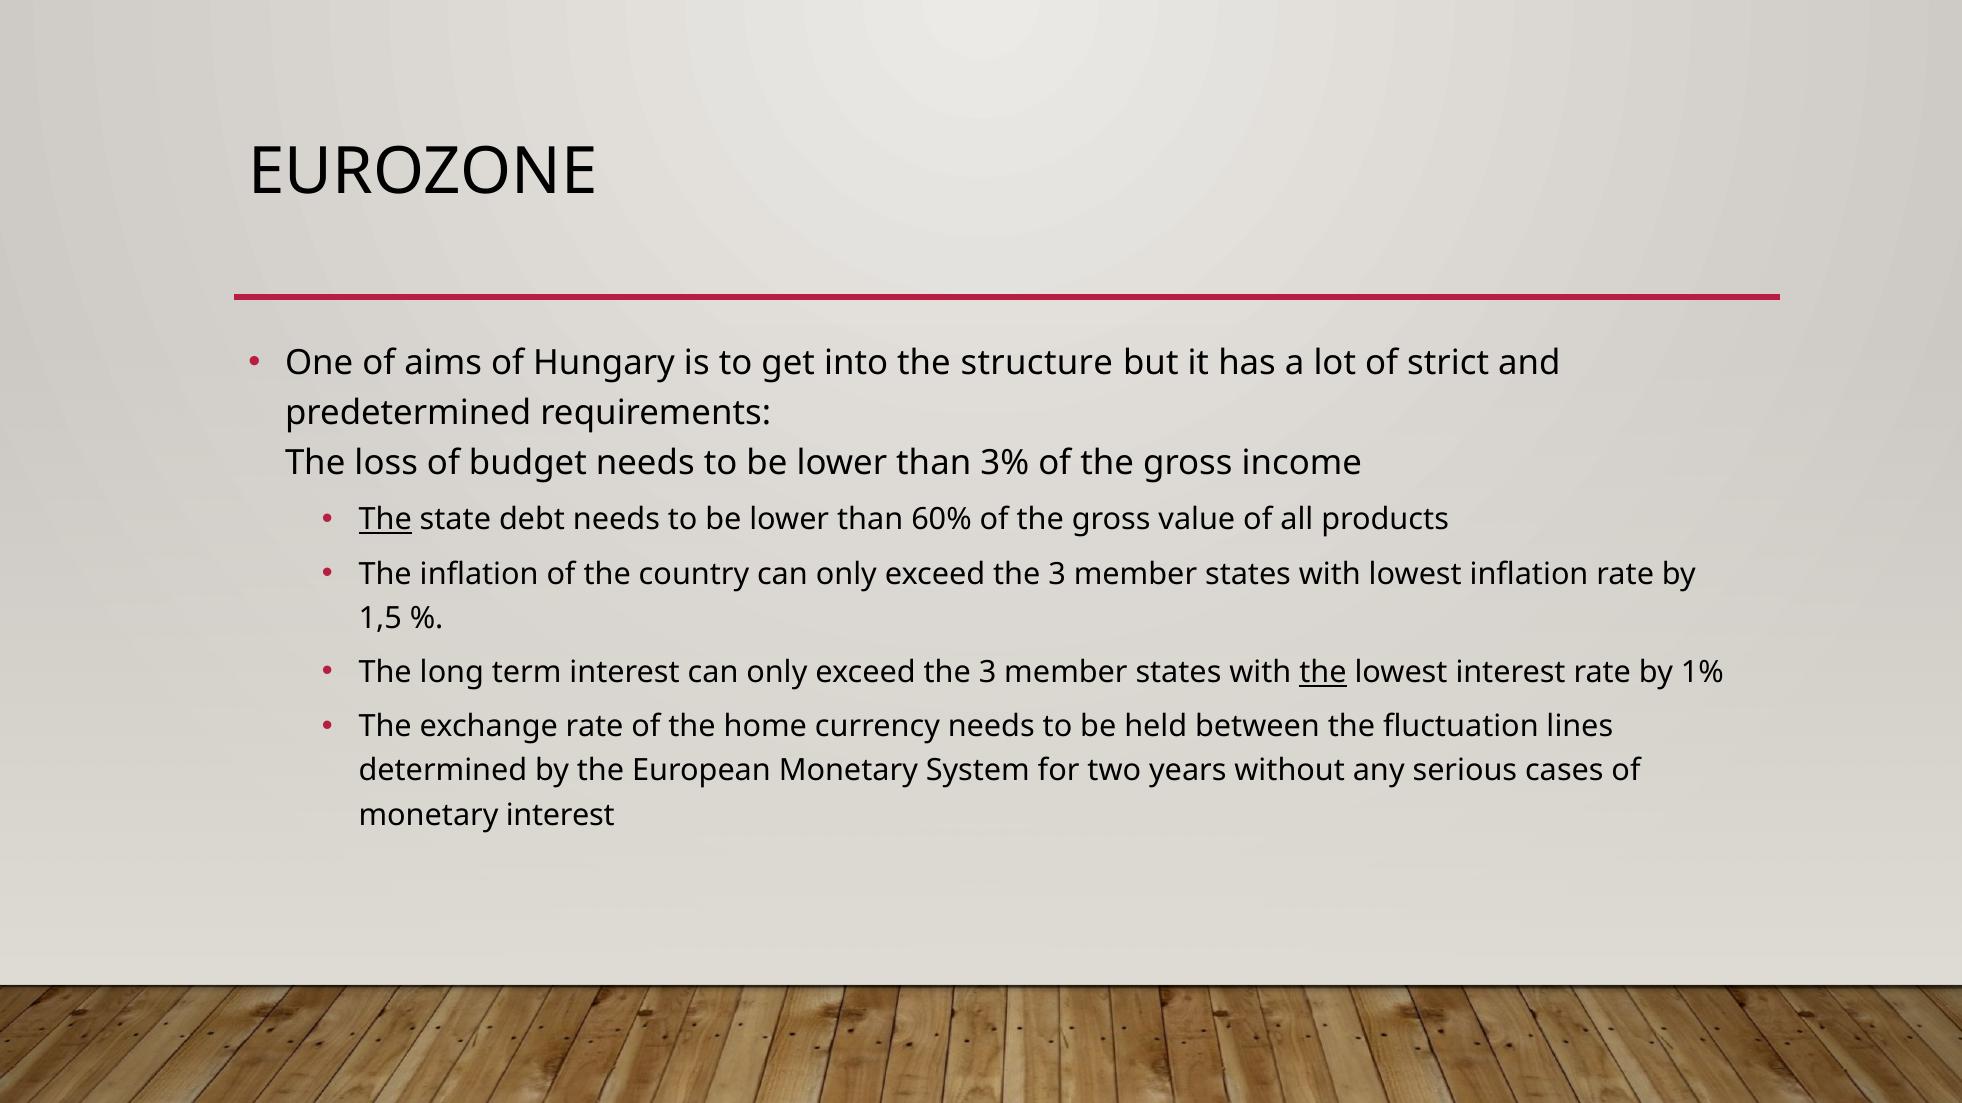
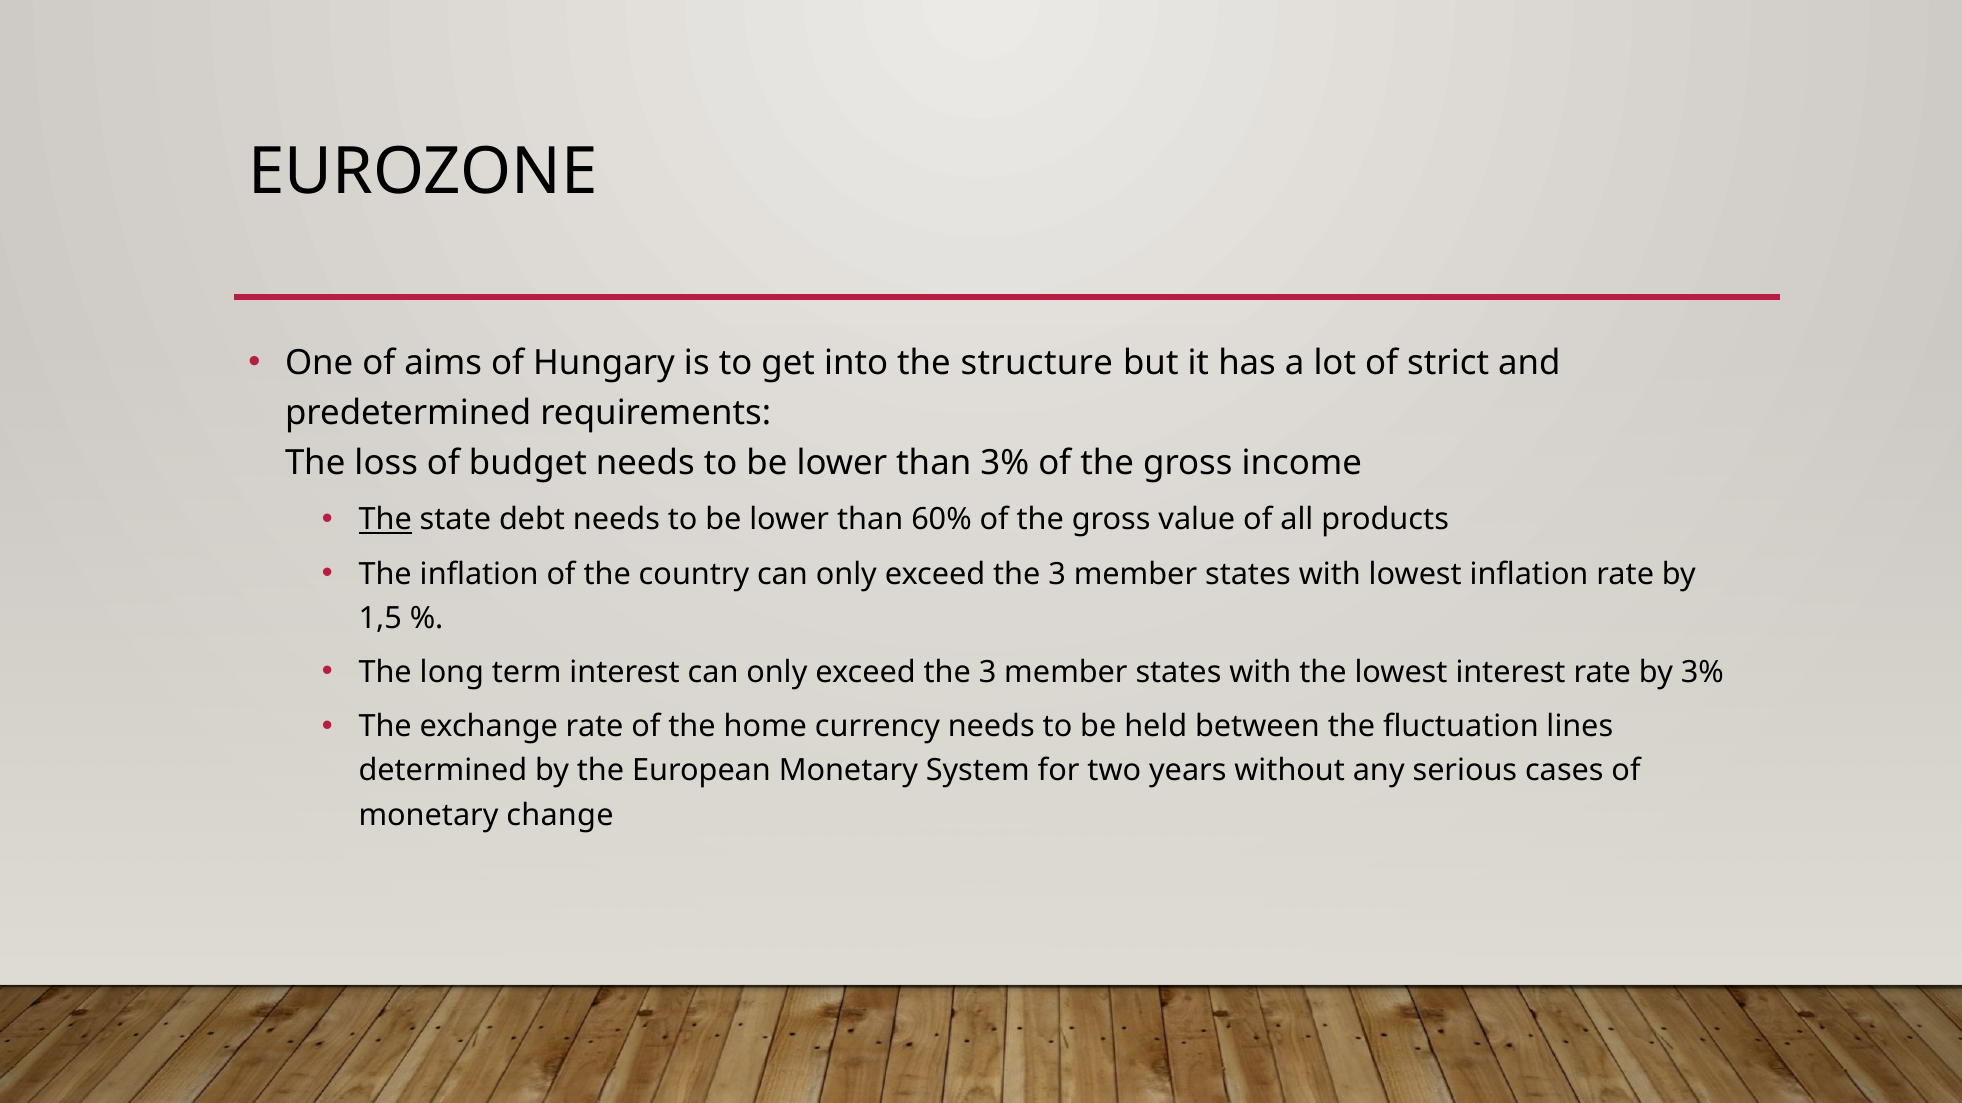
the at (1323, 673) underline: present -> none
by 1%: 1% -> 3%
monetary interest: interest -> change
